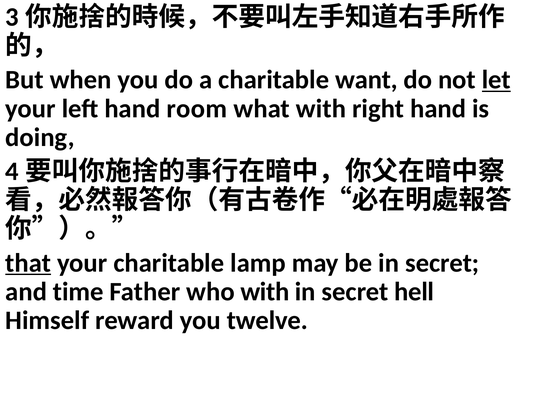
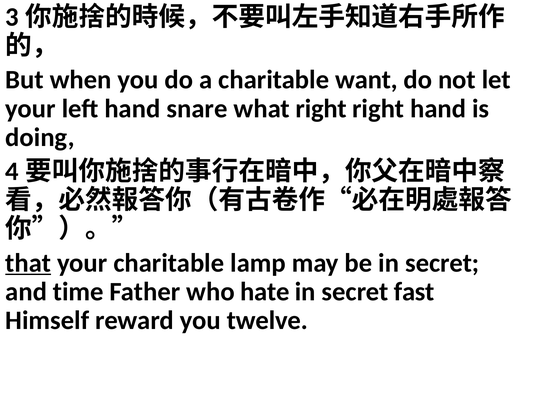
let underline: present -> none
room: room -> snare
what with: with -> right
who with: with -> hate
hell: hell -> fast
